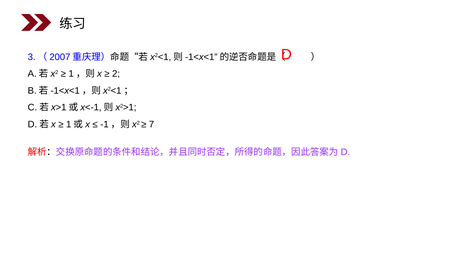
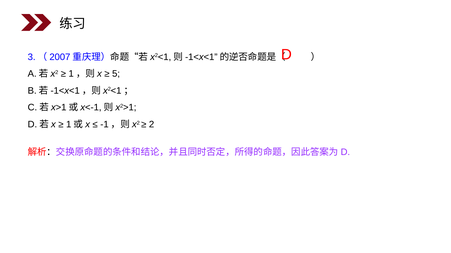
2: 2 -> 5
7: 7 -> 2
